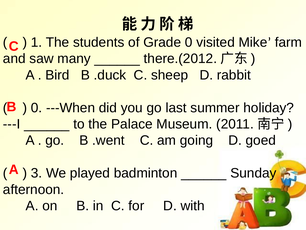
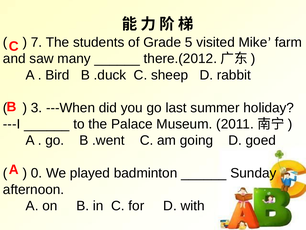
1: 1 -> 7
Grade 0: 0 -> 5
0 at (37, 108): 0 -> 3
3: 3 -> 0
